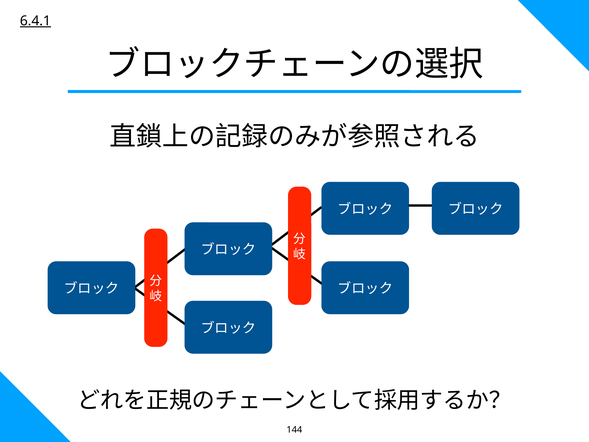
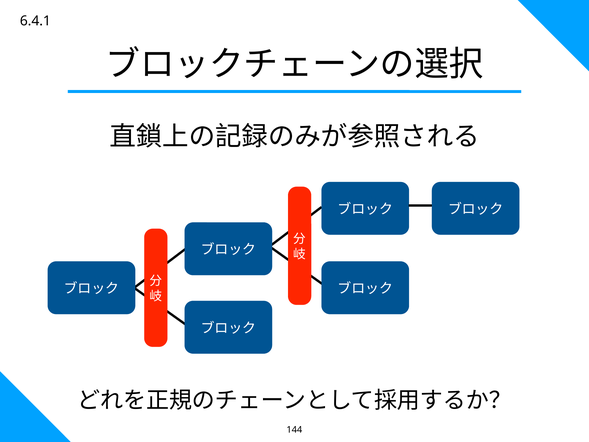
6.4.1 underline: present -> none
